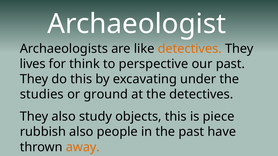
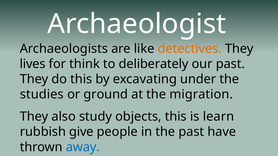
perspective: perspective -> deliberately
the detectives: detectives -> migration
piece: piece -> learn
rubbish also: also -> give
away colour: orange -> blue
